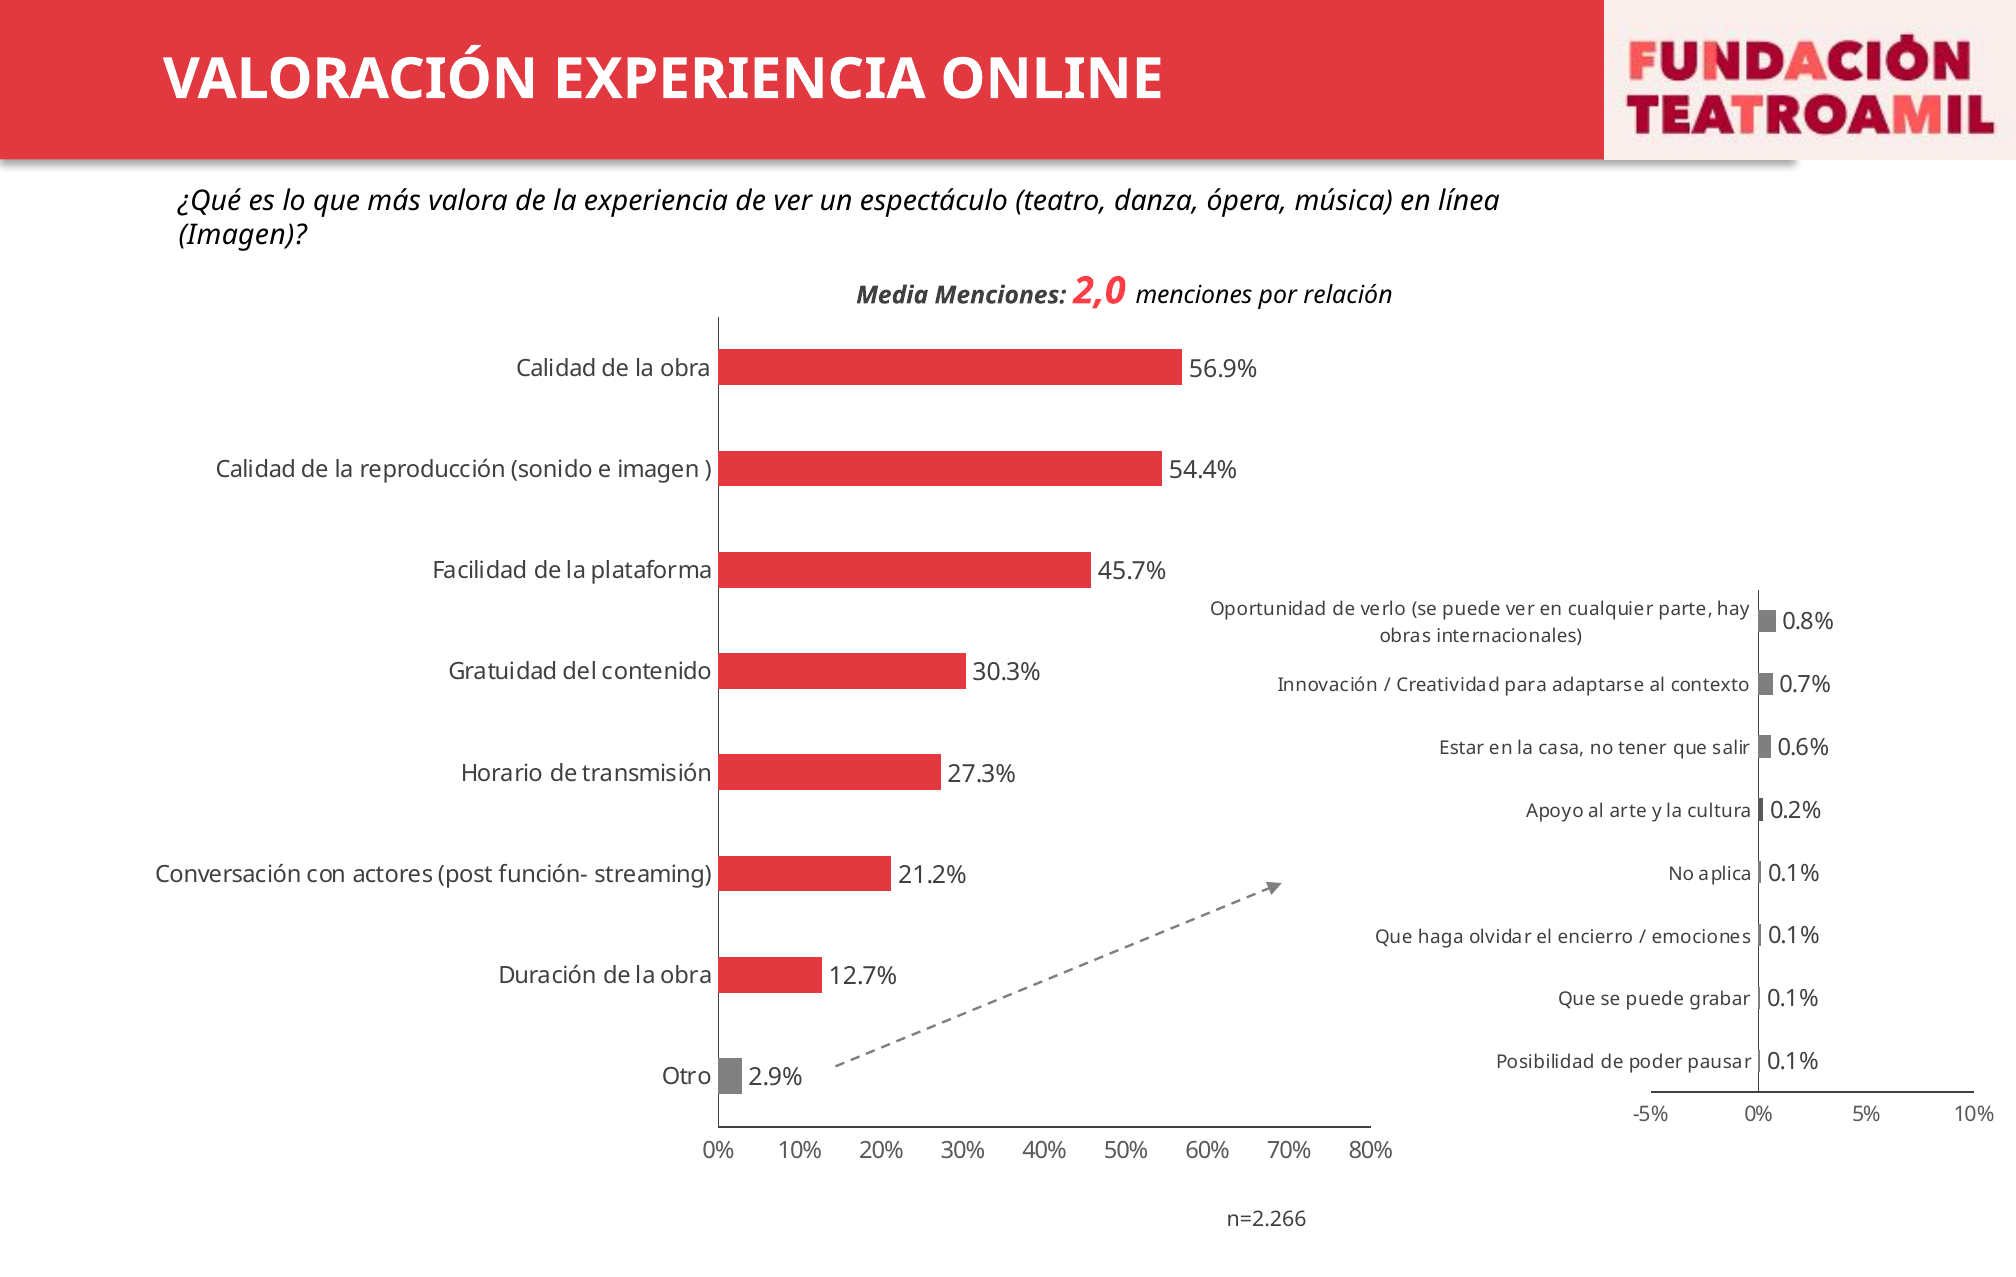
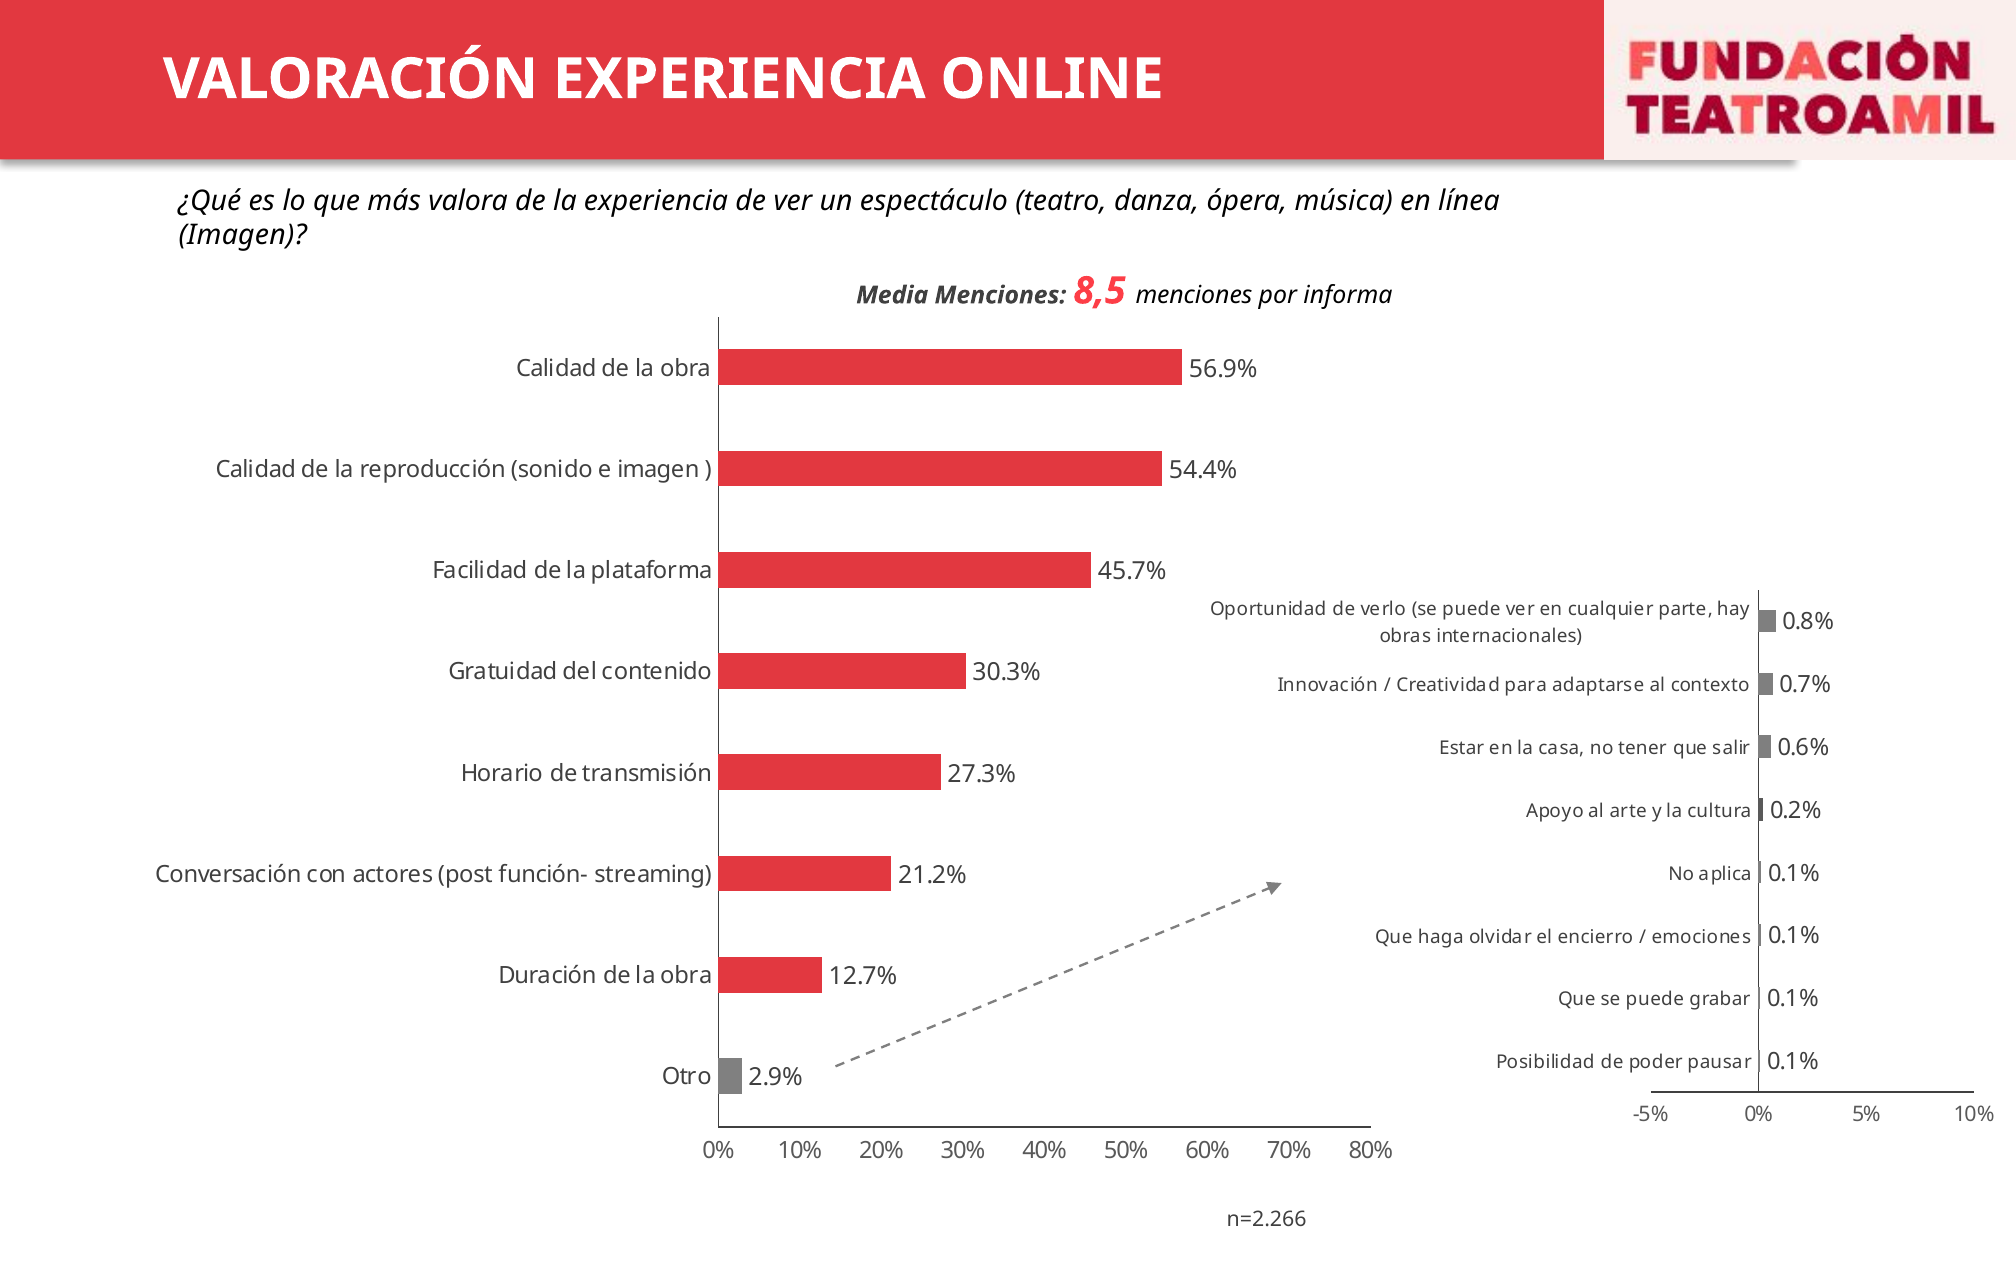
2,0: 2,0 -> 8,5
relación: relación -> informa
